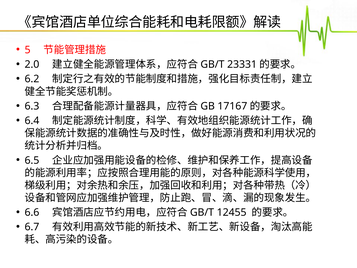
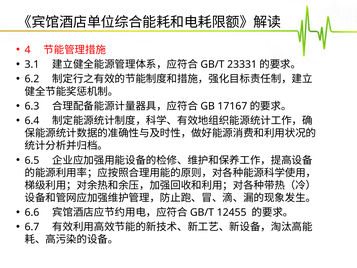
5: 5 -> 4
2.0: 2.0 -> 3.1
